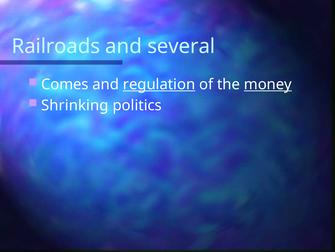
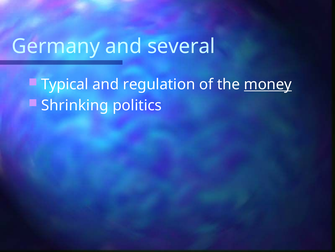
Railroads: Railroads -> Germany
Comes: Comes -> Typical
regulation underline: present -> none
